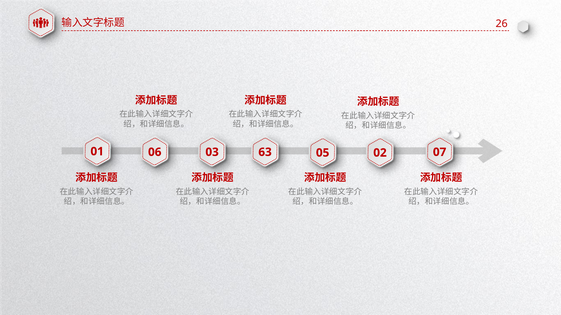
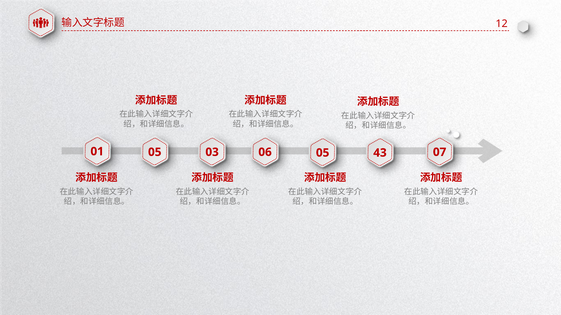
26: 26 -> 12
01 06: 06 -> 05
63: 63 -> 06
02: 02 -> 43
